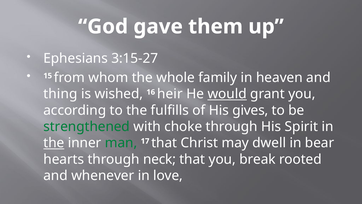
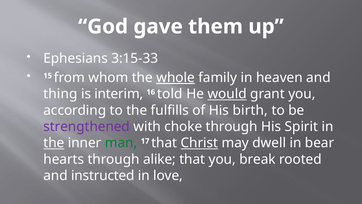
3:15-27: 3:15-27 -> 3:15-33
whole underline: none -> present
wished: wished -> interim
heir: heir -> told
gives: gives -> birth
strengthened colour: green -> purple
Christ underline: none -> present
neck: neck -> alike
whenever: whenever -> instructed
